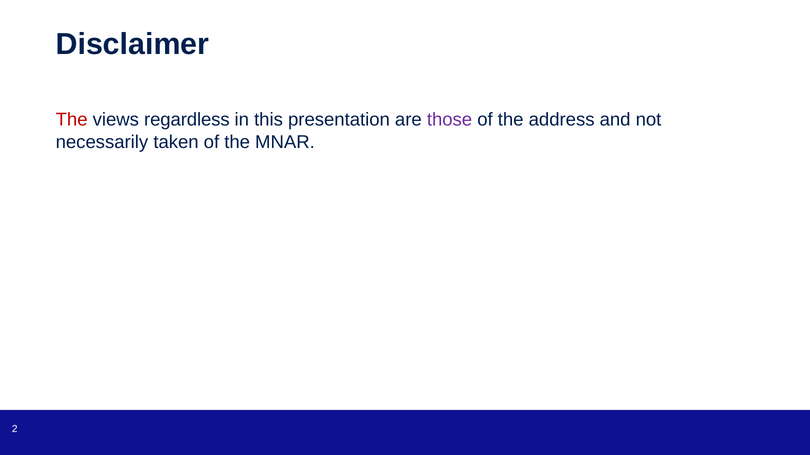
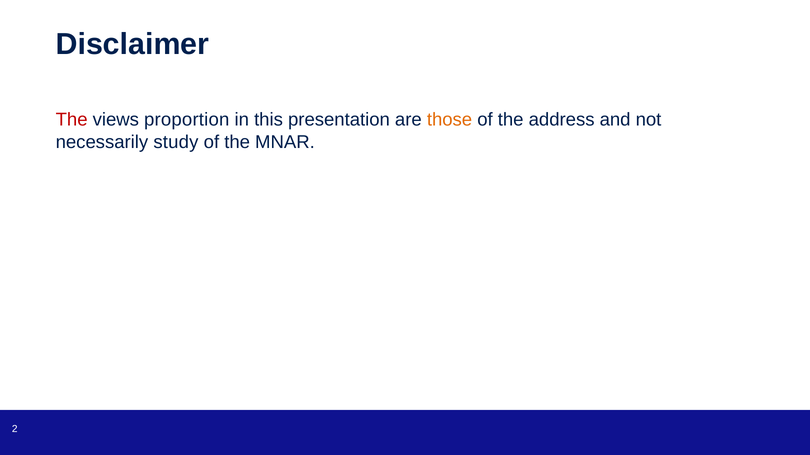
regardless: regardless -> proportion
those colour: purple -> orange
taken: taken -> study
